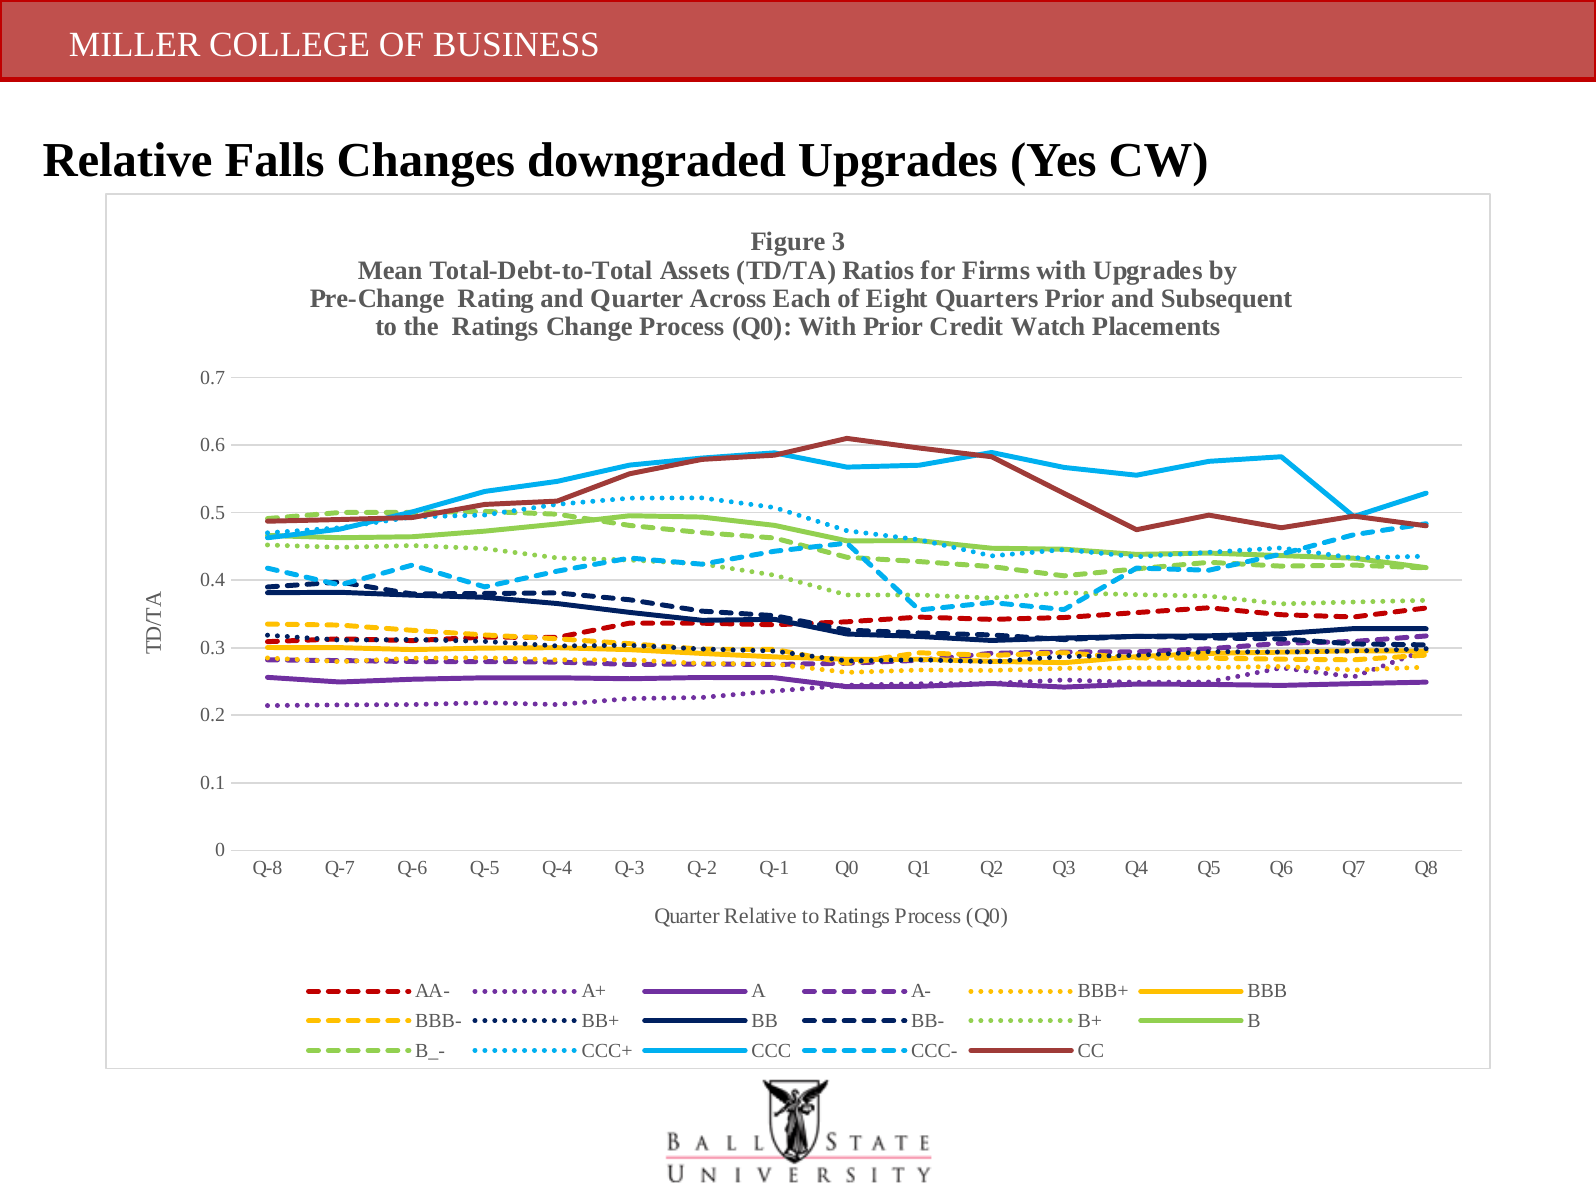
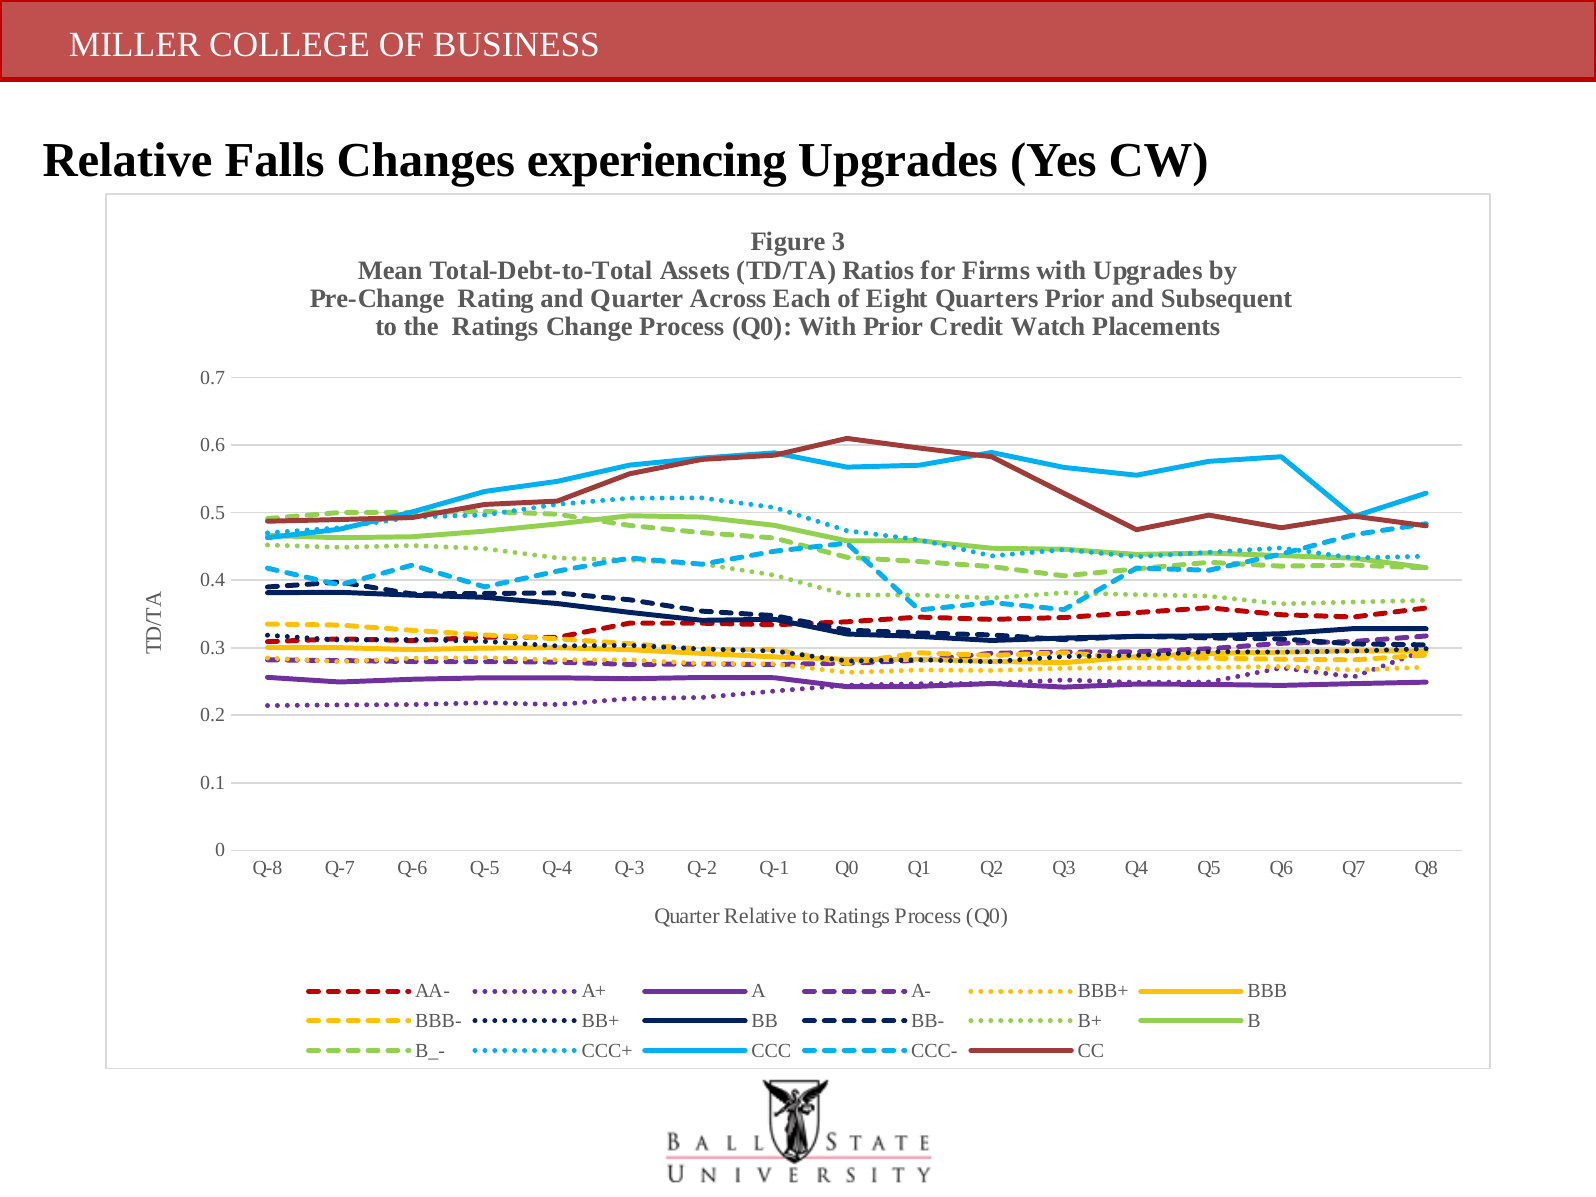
downgraded: downgraded -> experiencing
